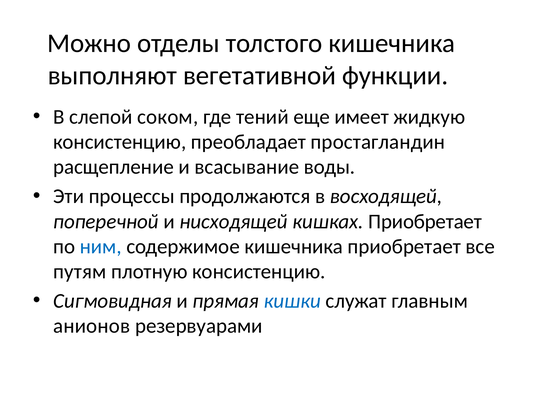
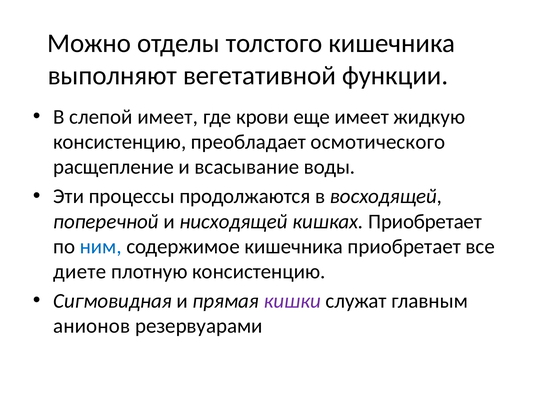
слепой соком: соком -> имеет
тений: тений -> крови
простагландин: простагландин -> осмотического
путям: путям -> диете
кишки colour: blue -> purple
